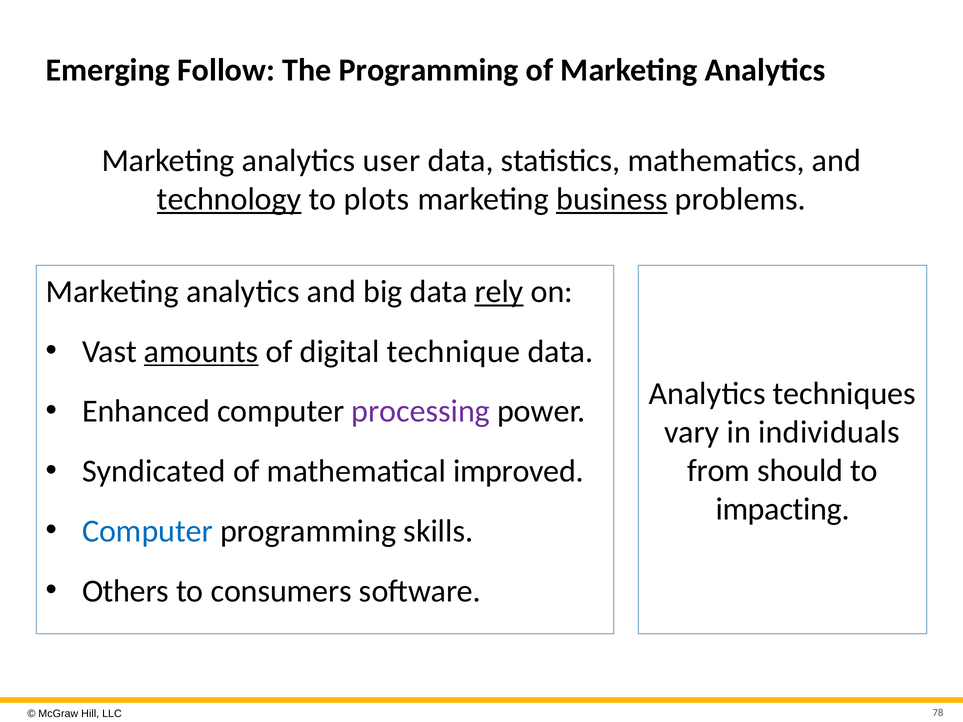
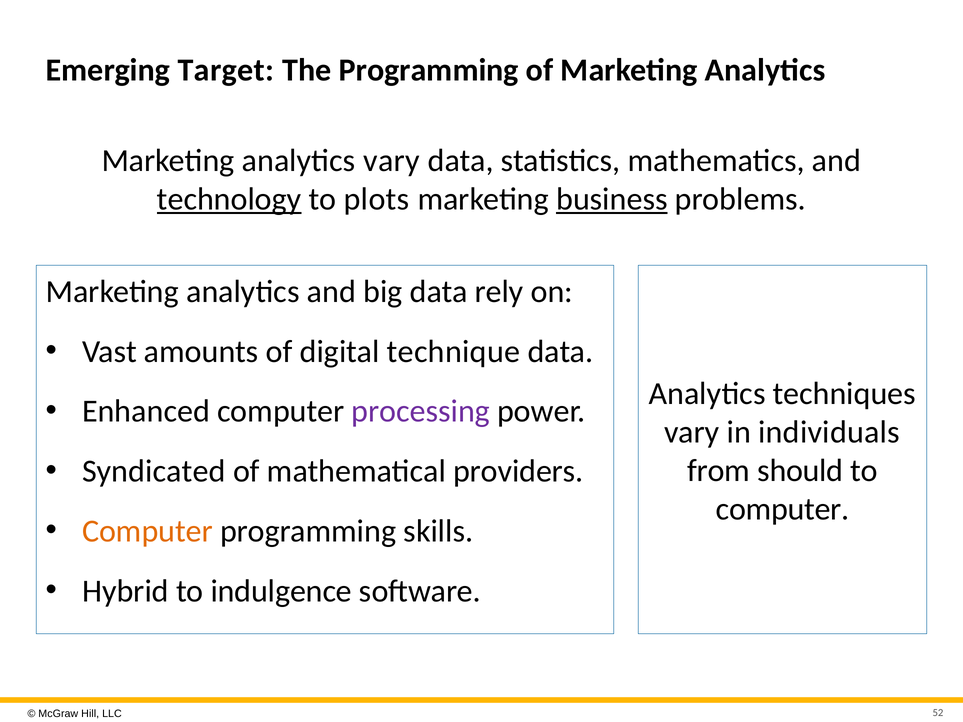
Follow: Follow -> Target
analytics user: user -> vary
rely underline: present -> none
amounts underline: present -> none
improved: improved -> providers
impacting at (783, 510): impacting -> computer
Computer at (147, 531) colour: blue -> orange
Others: Others -> Hybrid
consumers: consumers -> indulgence
78: 78 -> 52
